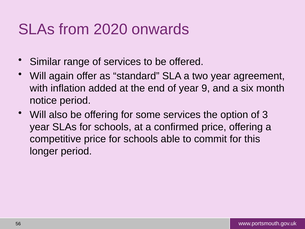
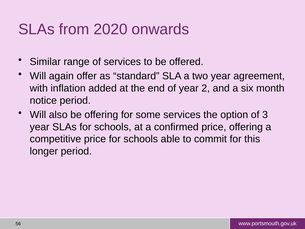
9: 9 -> 2
